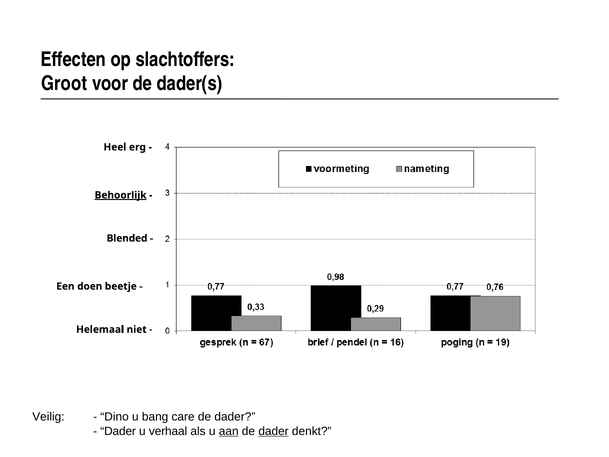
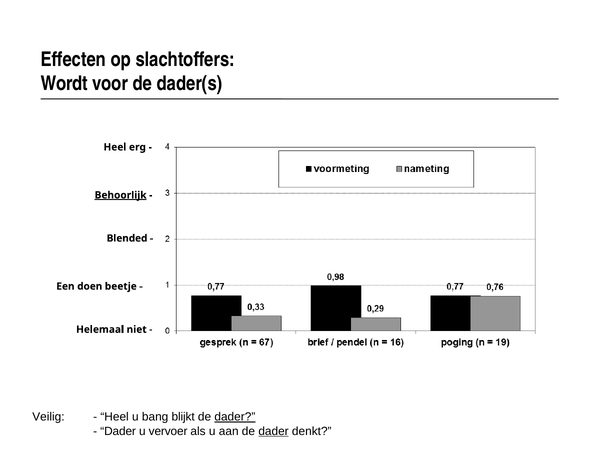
Groot: Groot -> Wordt
Dino at (115, 417): Dino -> Heel
care: care -> blijkt
dader at (235, 417) underline: none -> present
verhaal: verhaal -> vervoer
aan underline: present -> none
